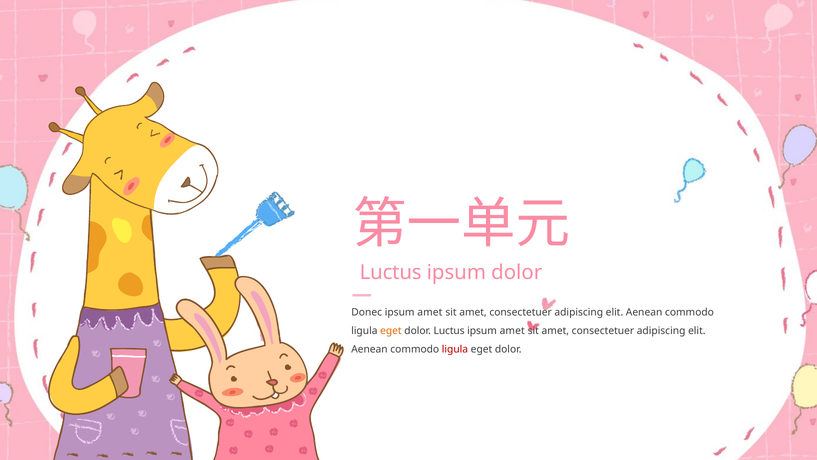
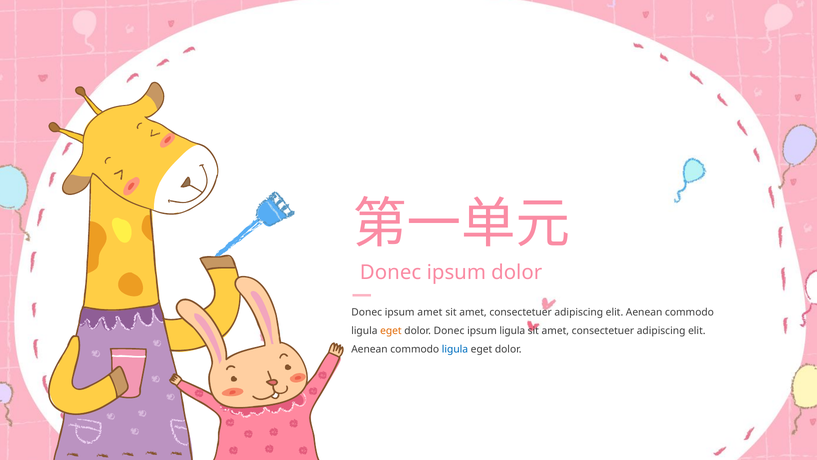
Luctus at (391, 272): Luctus -> Donec
Luctus at (449, 331): Luctus -> Donec
amet at (512, 331): amet -> ligula
ligula at (455, 349) colour: red -> blue
